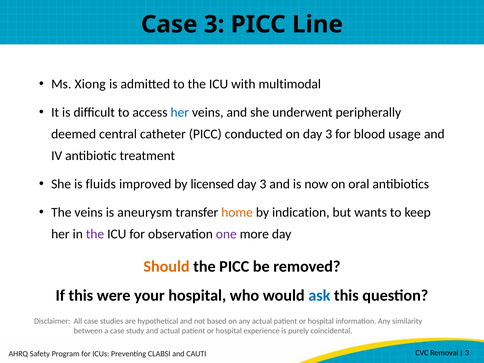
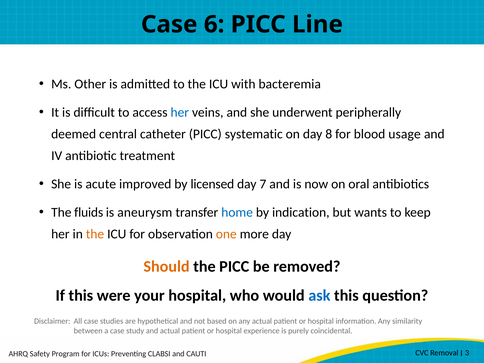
Case 3: 3 -> 6
Xiong: Xiong -> Other
multimodal: multimodal -> bacteremia
conducted: conducted -> systematic
on day 3: 3 -> 8
fluids: fluids -> acute
3 at (263, 184): 3 -> 7
The veins: veins -> fluids
home colour: orange -> blue
the at (95, 234) colour: purple -> orange
one colour: purple -> orange
